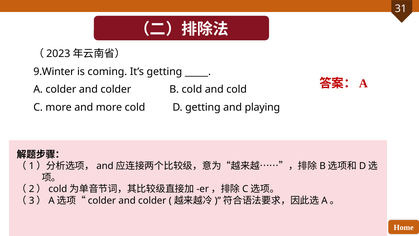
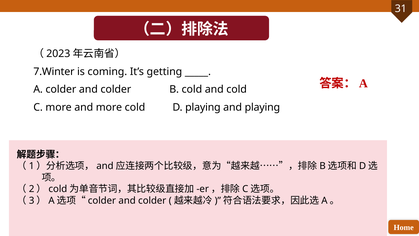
9.Winter: 9.Winter -> 7.Winter
D getting: getting -> playing
